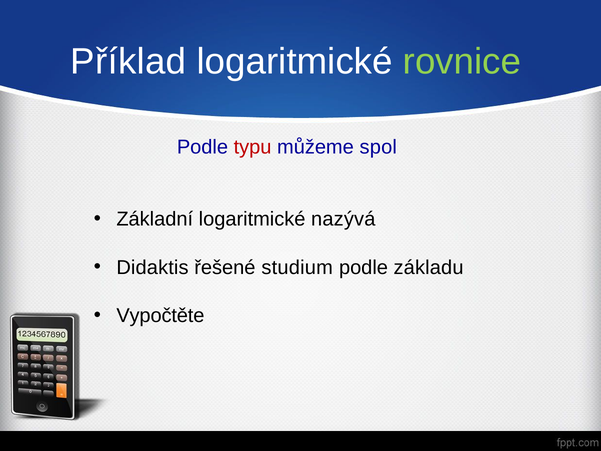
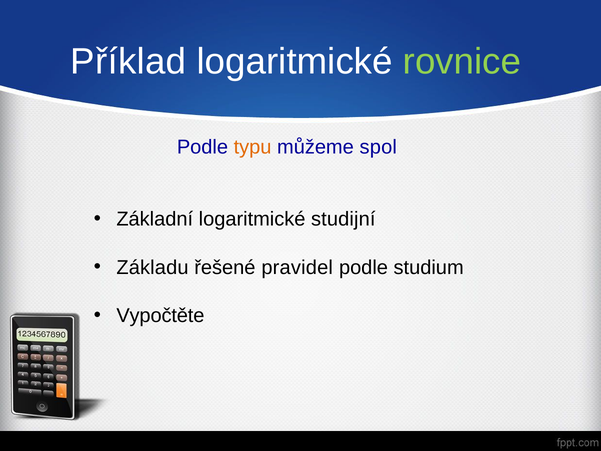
typu colour: red -> orange
nazývá: nazývá -> studijní
Didaktis: Didaktis -> Základu
studium: studium -> pravidel
základu: základu -> studium
